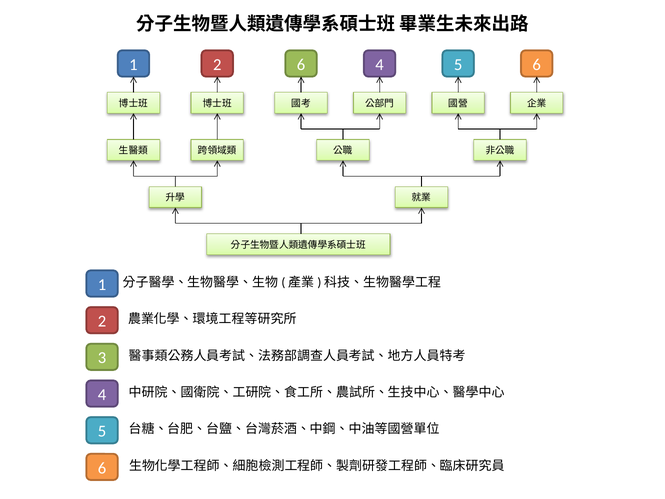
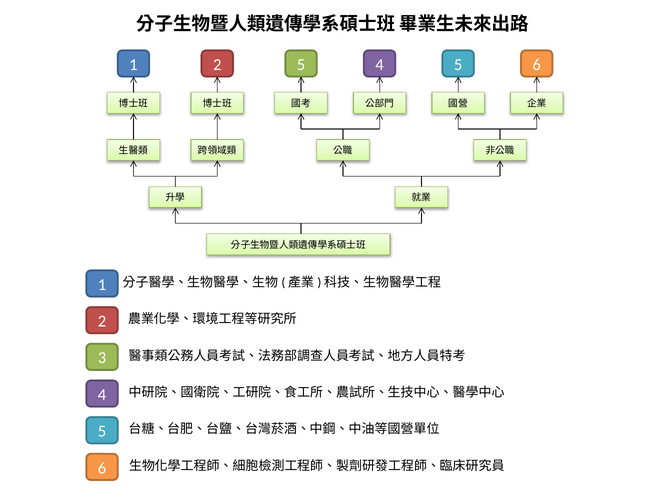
2 6: 6 -> 5
